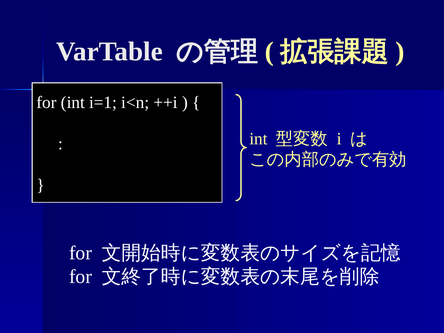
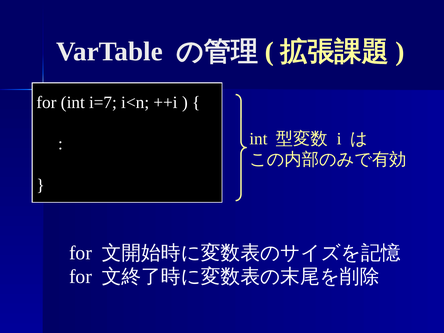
i=1: i=1 -> i=7
